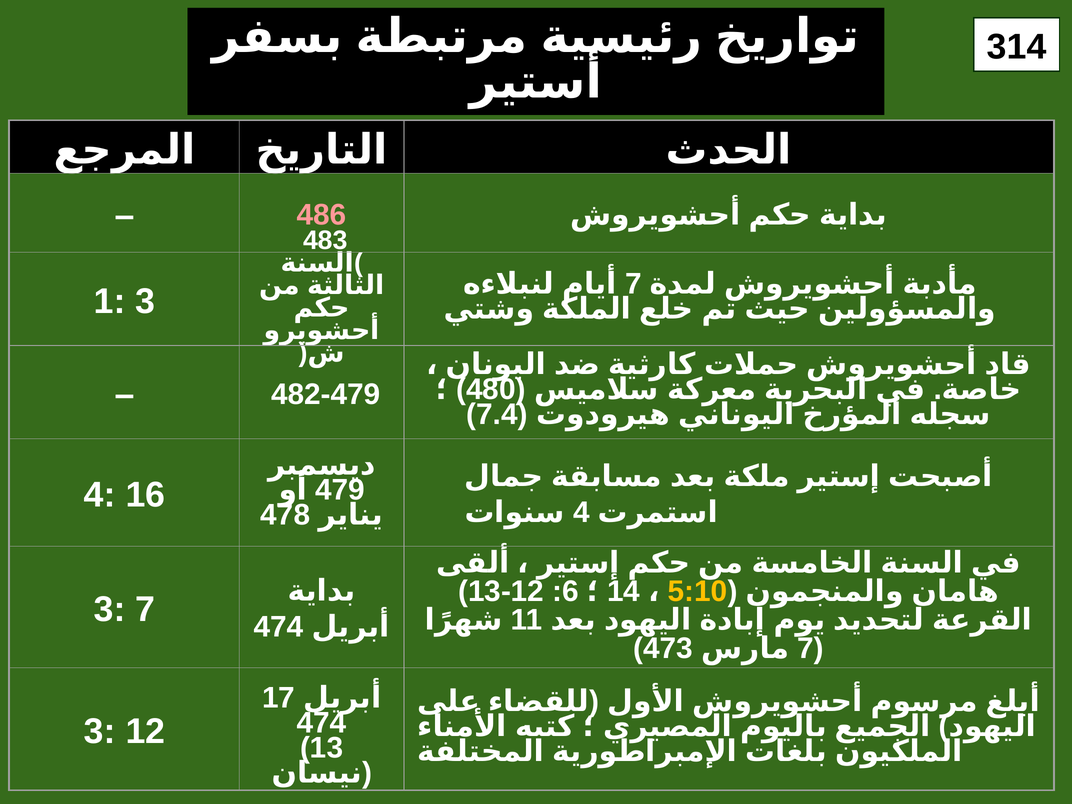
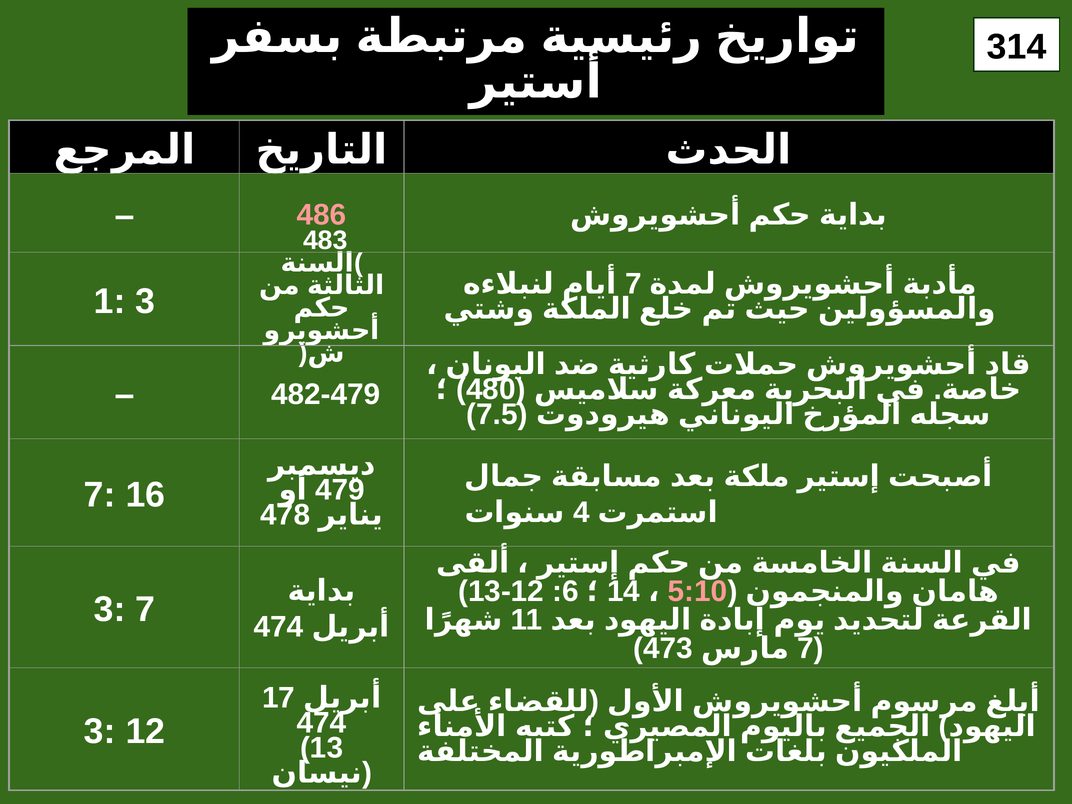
7.4: 7.4 -> 7.5
4 at (100, 495): 4 -> 7
5:10 colour: yellow -> pink
